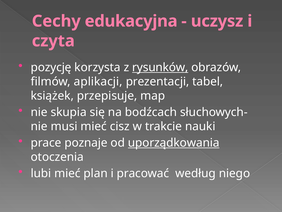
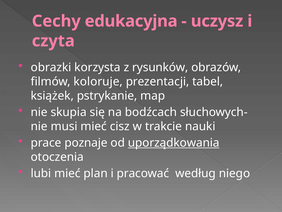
pozycję: pozycję -> obrazki
rysunków underline: present -> none
aplikacji: aplikacji -> koloruje
przepisuje: przepisuje -> pstrykanie
